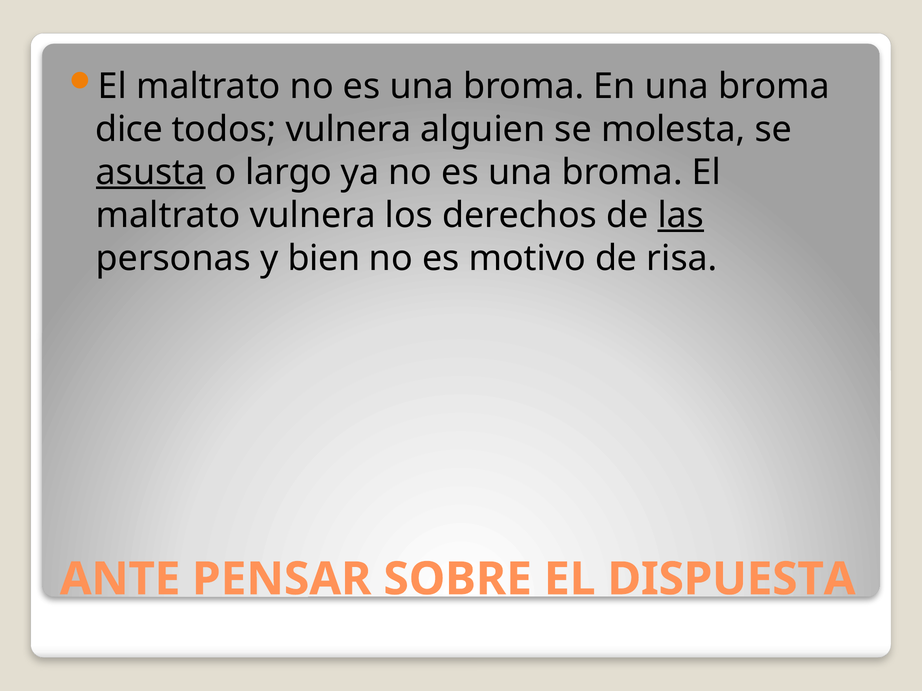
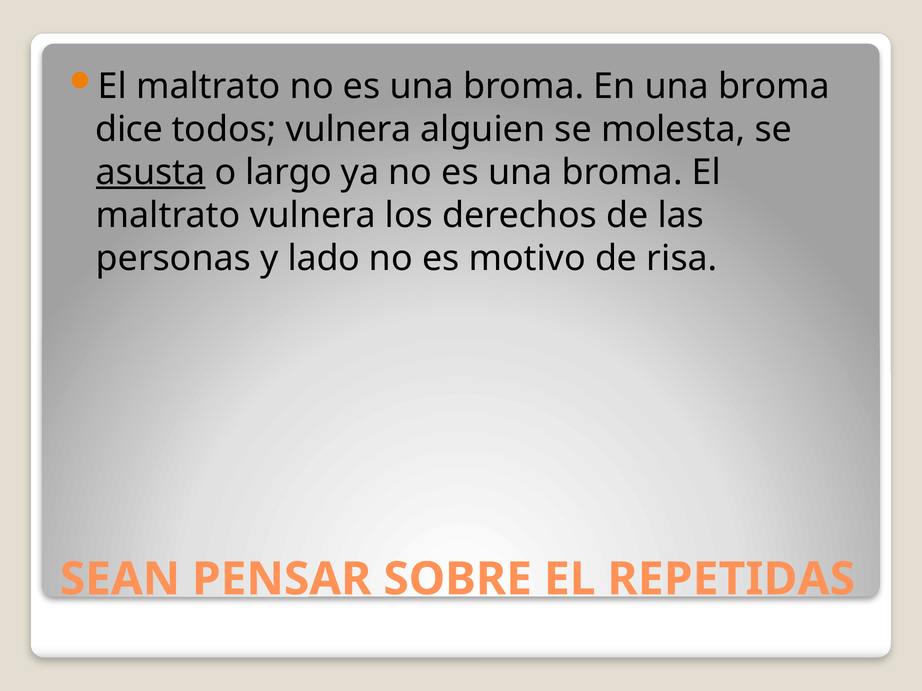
las underline: present -> none
bien: bien -> lado
ANTE: ANTE -> SEAN
DISPUESTA: DISPUESTA -> REPETIDAS
